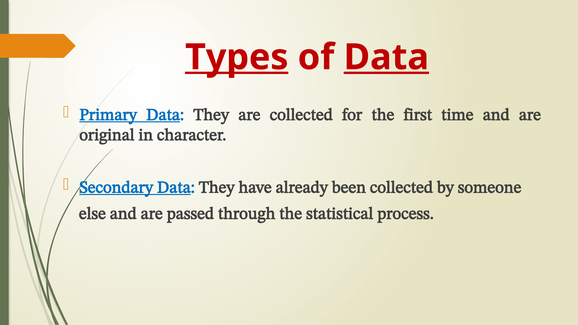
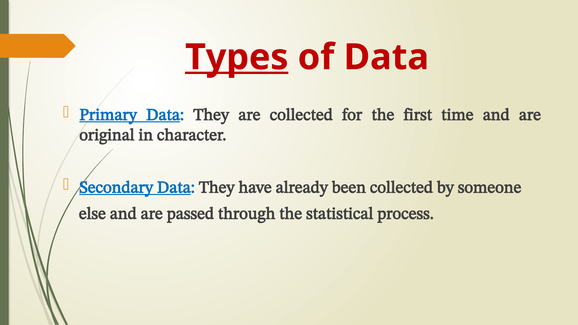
Data at (386, 57) underline: present -> none
